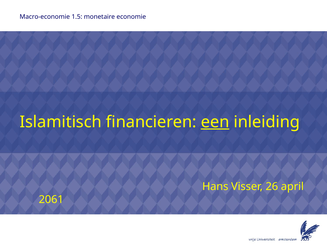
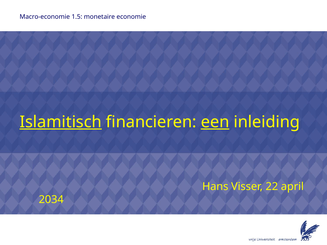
Islamitisch underline: none -> present
26: 26 -> 22
2061: 2061 -> 2034
